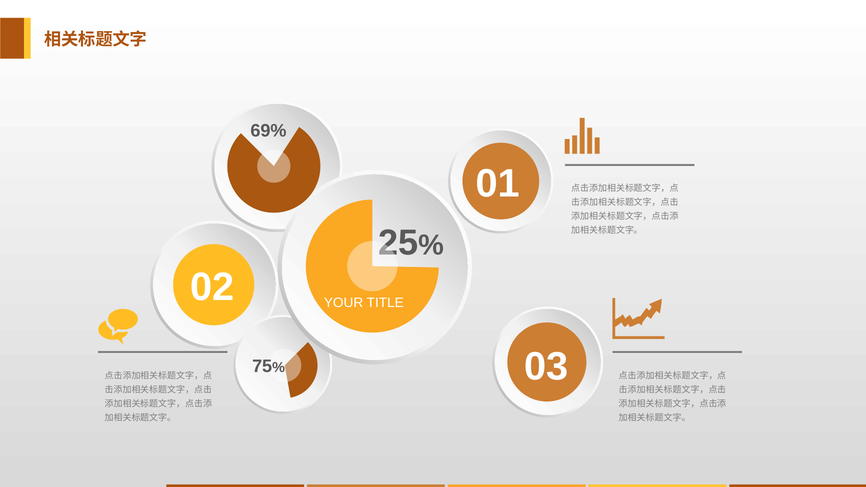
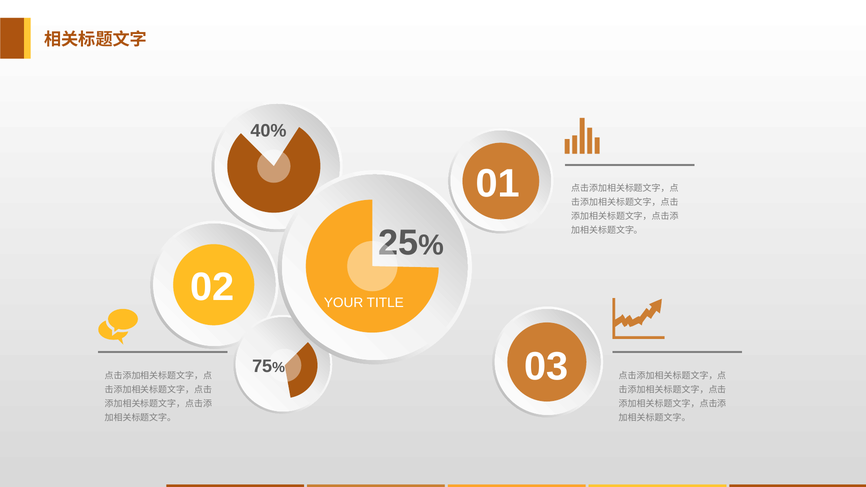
69%: 69% -> 40%
